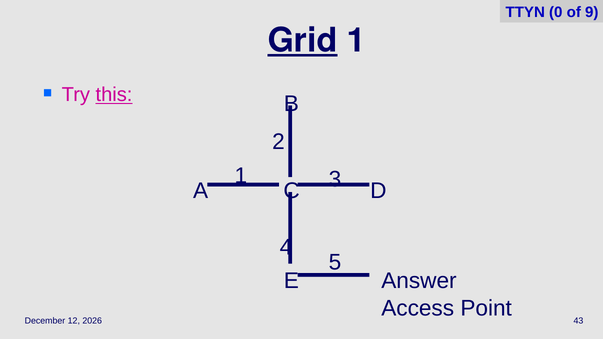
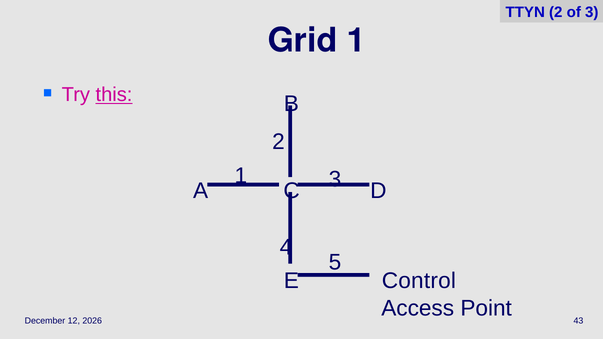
TTYN 0: 0 -> 2
of 9: 9 -> 3
Grid underline: present -> none
Answer: Answer -> Control
